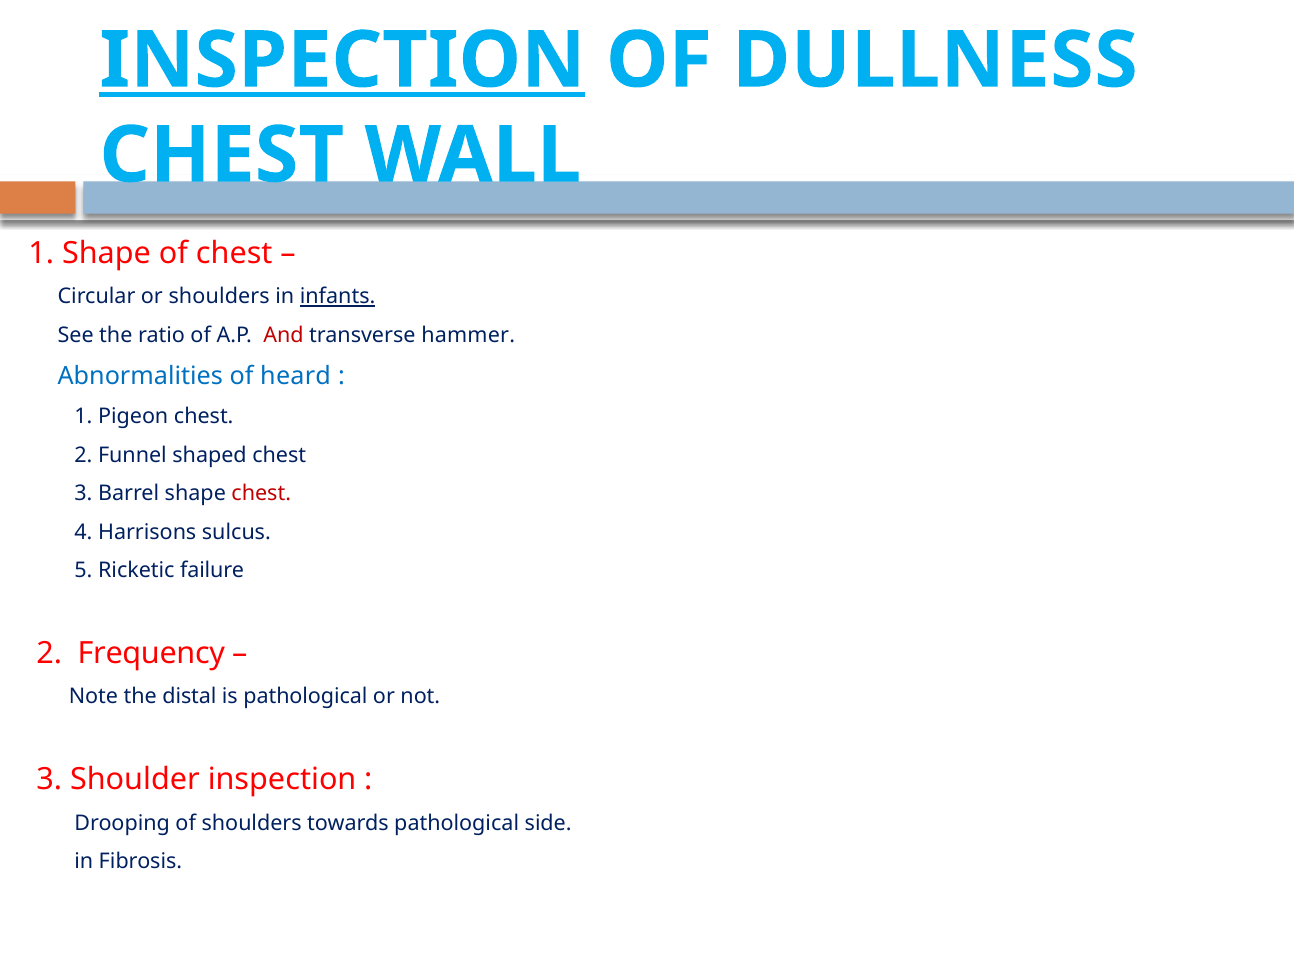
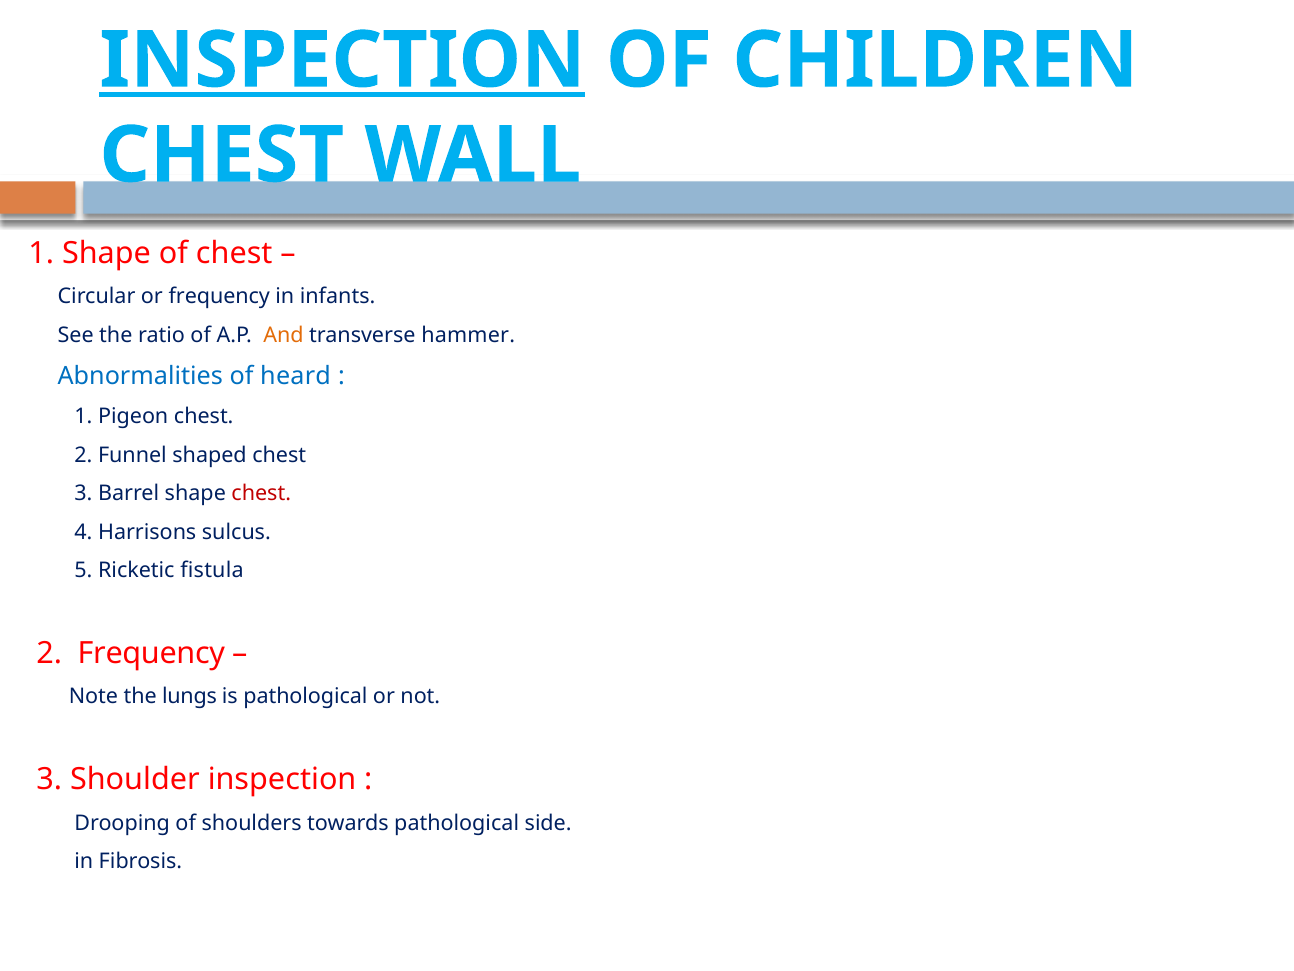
DULLNESS: DULLNESS -> CHILDREN
or shoulders: shoulders -> frequency
infants underline: present -> none
And colour: red -> orange
failure: failure -> fistula
distal: distal -> lungs
